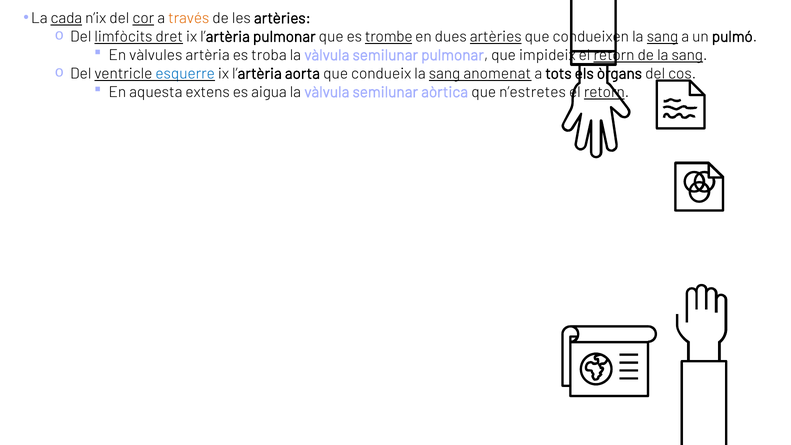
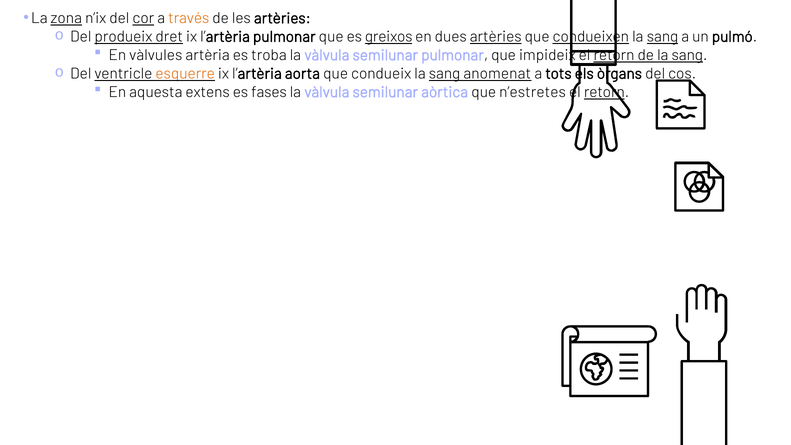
cada: cada -> zona
limfòcits: limfòcits -> produeix
trombe: trombe -> greixos
condueixen underline: none -> present
esquerre colour: blue -> orange
aigua: aigua -> fases
